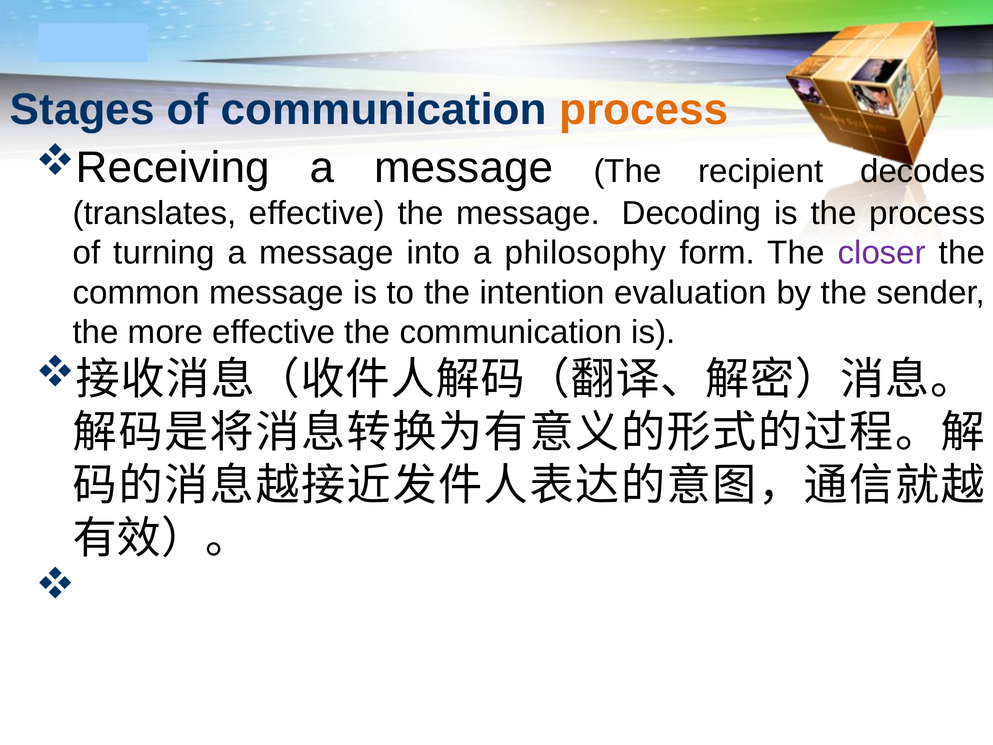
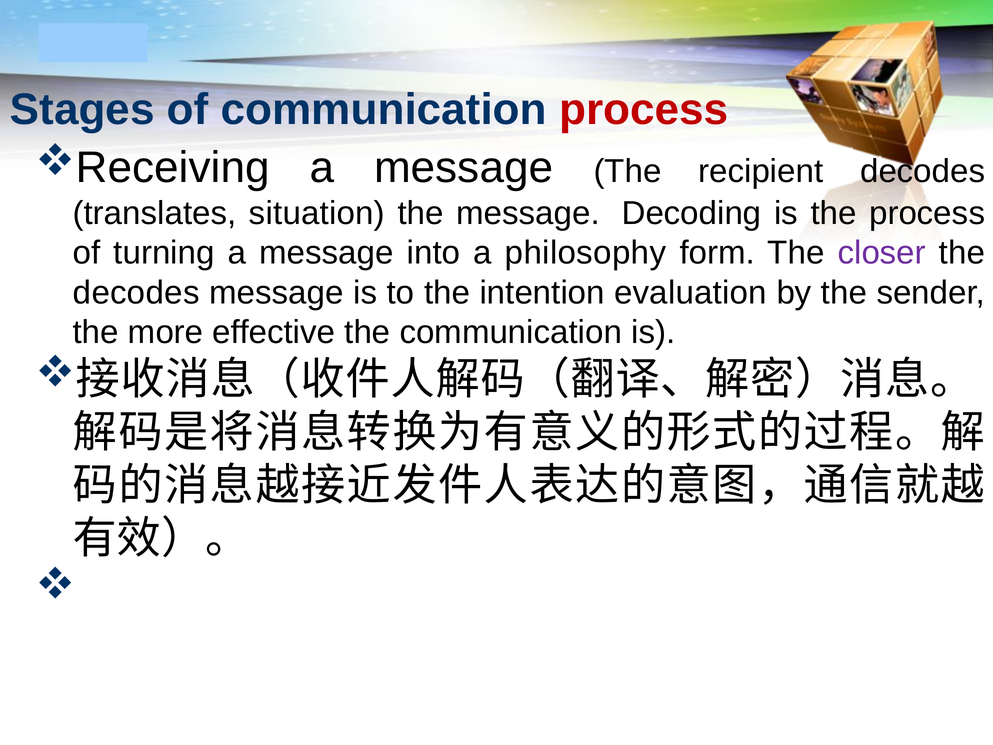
process at (644, 110) colour: orange -> red
translates effective: effective -> situation
common at (136, 293): common -> decodes
